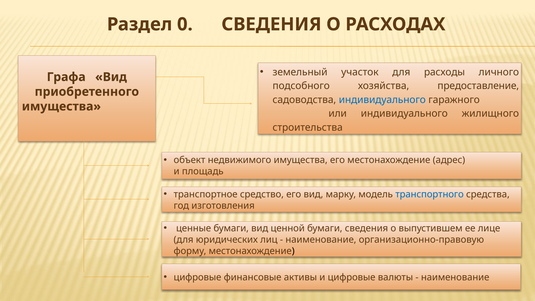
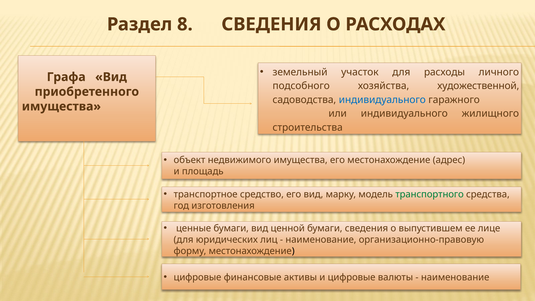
0: 0 -> 8
предоставление: предоставление -> художественной
транспортного colour: blue -> green
